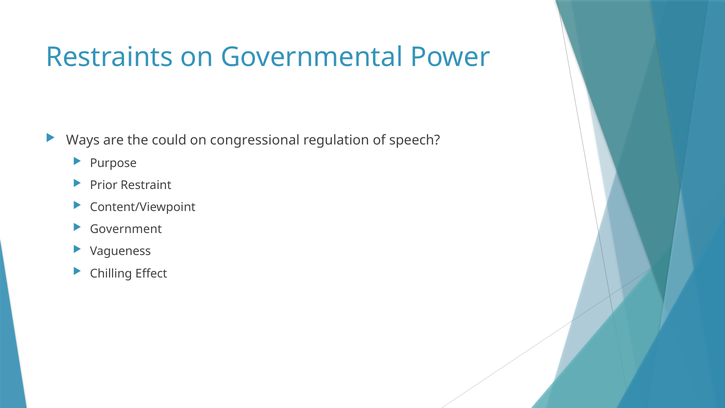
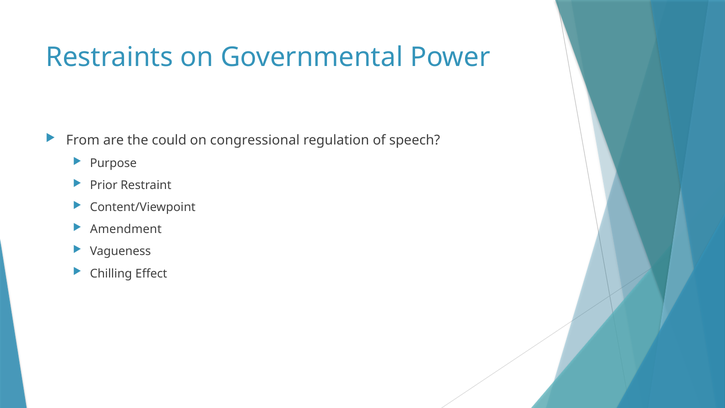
Ways: Ways -> From
Government: Government -> Amendment
